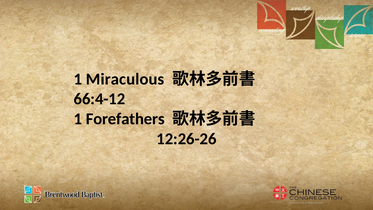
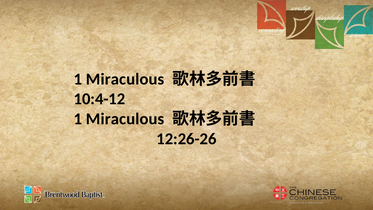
66:4-12: 66:4-12 -> 10:4-12
Forefathers at (125, 119): Forefathers -> Miraculous
